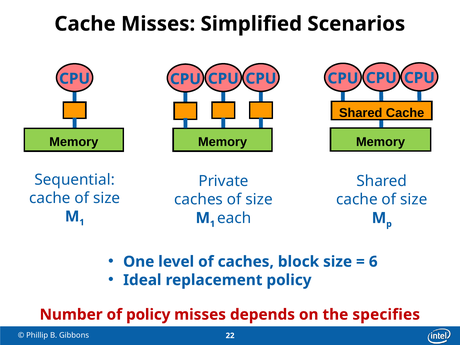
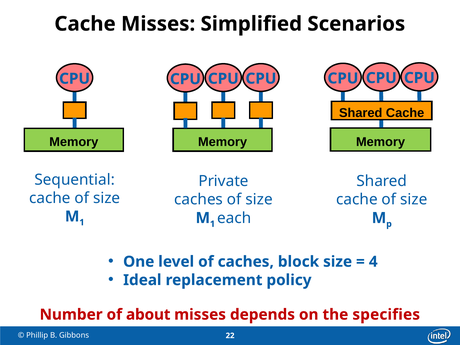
6: 6 -> 4
of policy: policy -> about
